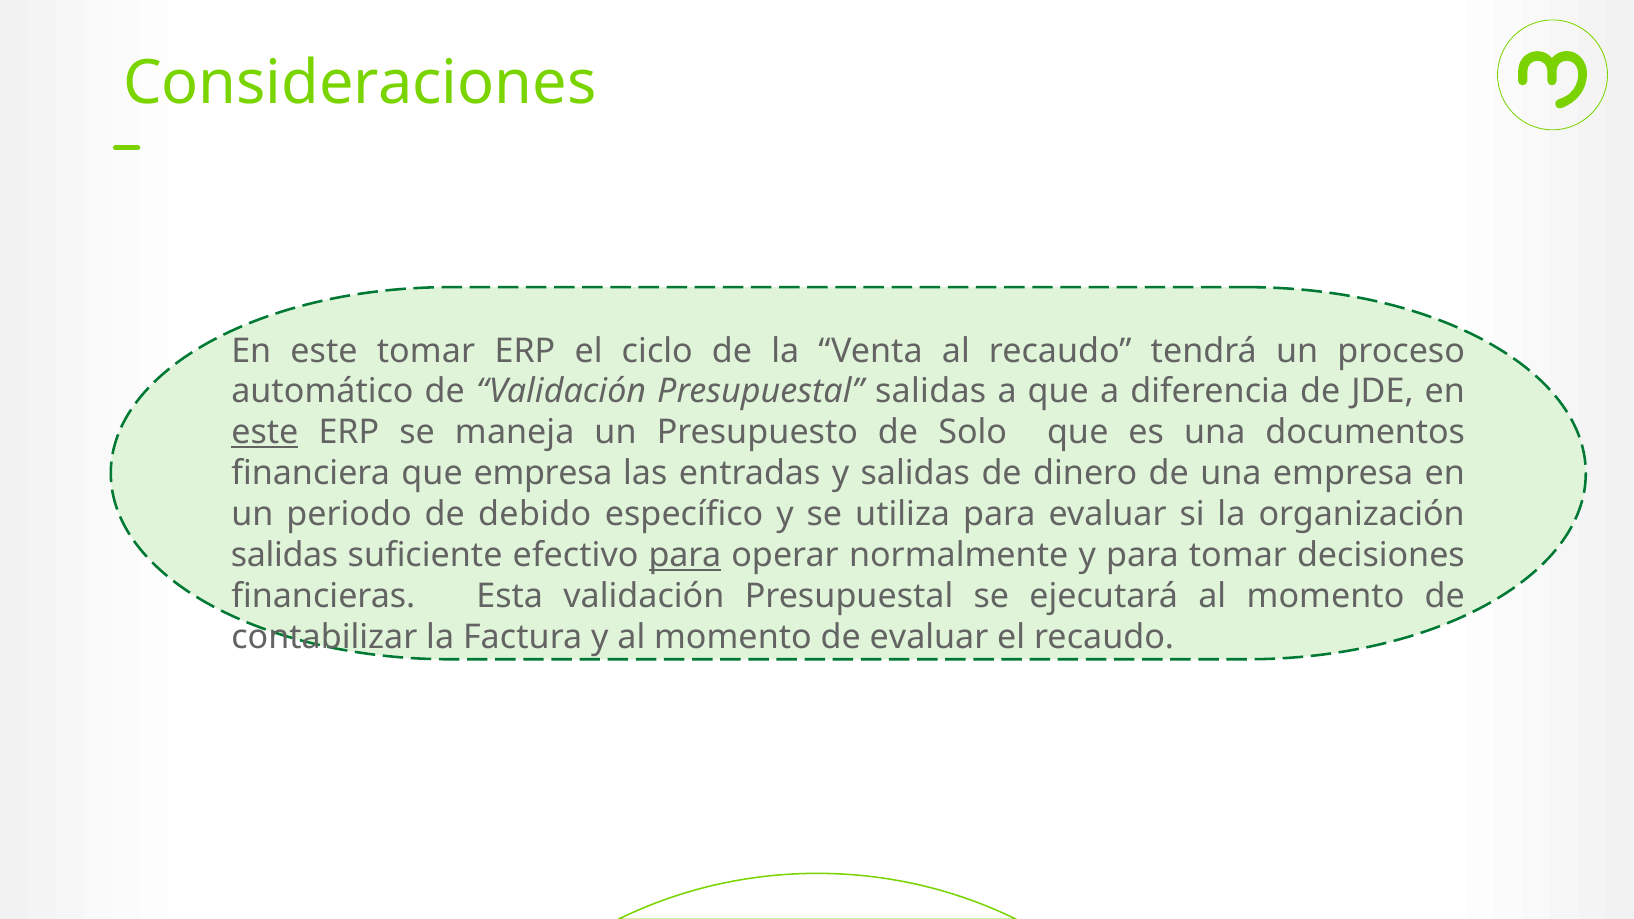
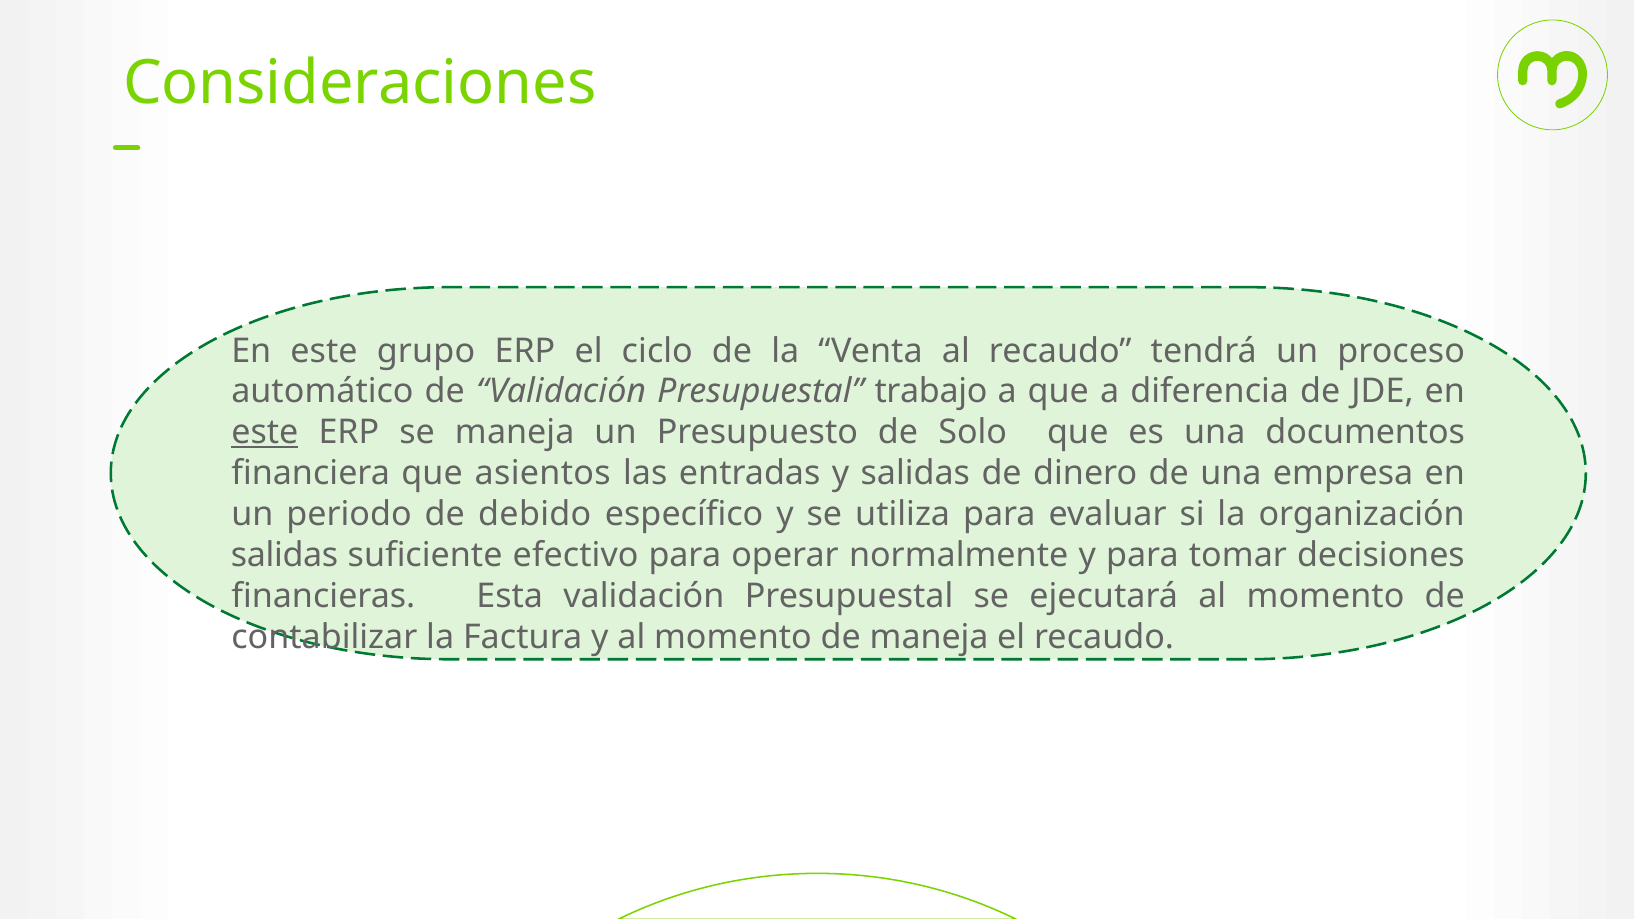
este tomar: tomar -> grupo
Presupuestal salidas: salidas -> trabajo
que empresa: empresa -> asientos
para at (685, 555) underline: present -> none
de evaluar: evaluar -> maneja
